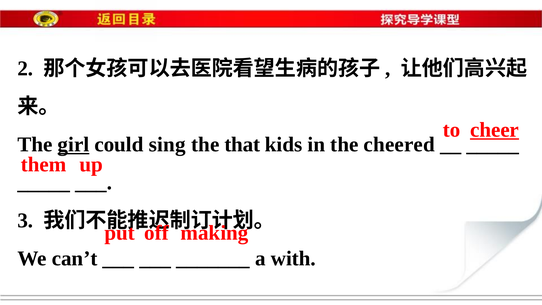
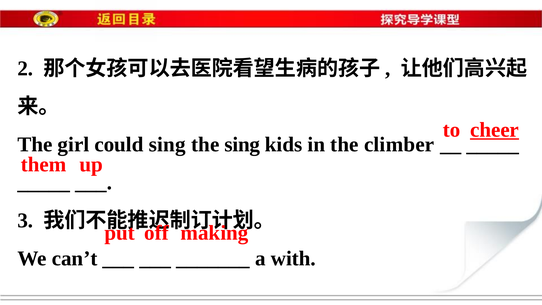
girl underline: present -> none
the that: that -> sing
cheered: cheered -> climber
